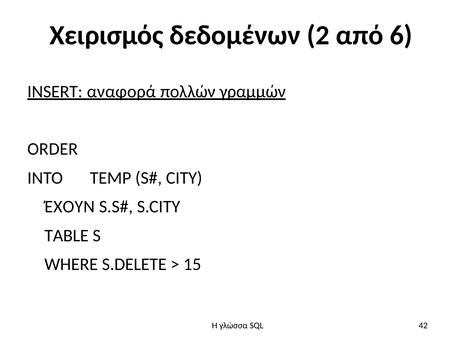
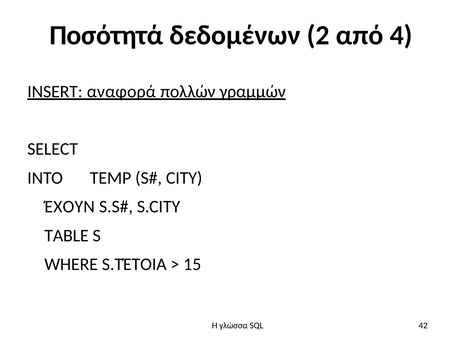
Χειρισμός: Χειρισμός -> Ποσότητά
6: 6 -> 4
ORDER: ORDER -> SELECT
S.DELETE: S.DELETE -> S.ΤΈΤΟΙΑ
